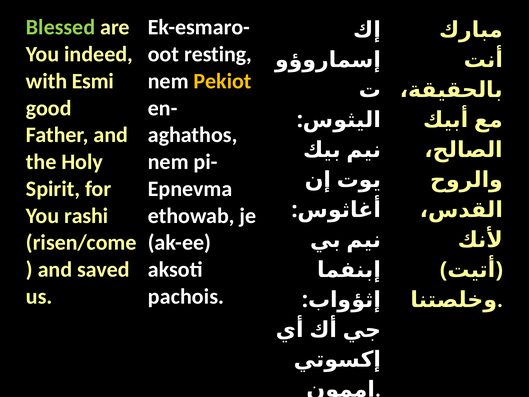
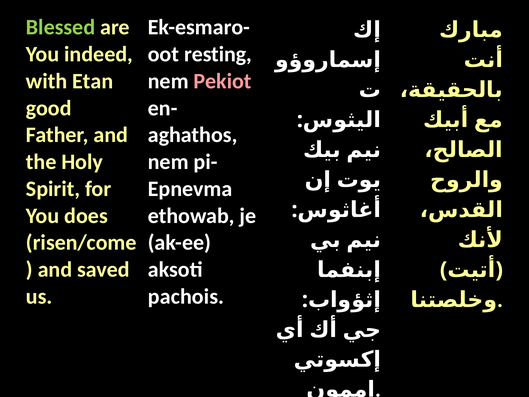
Esmi: Esmi -> Etan
Pekiot colour: yellow -> pink
rashi: rashi -> does
